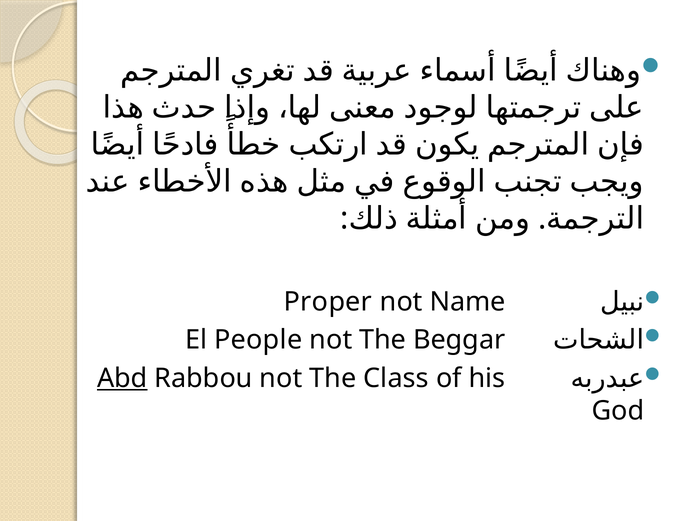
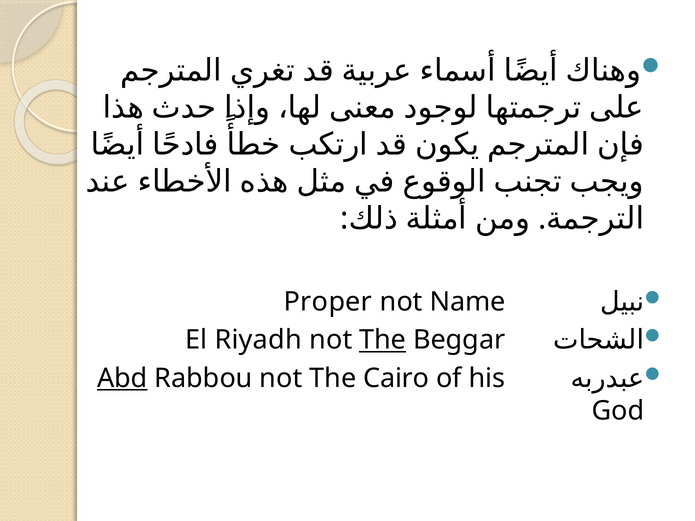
People: People -> Riyadh
The at (383, 340) underline: none -> present
Class: Class -> Cairo
